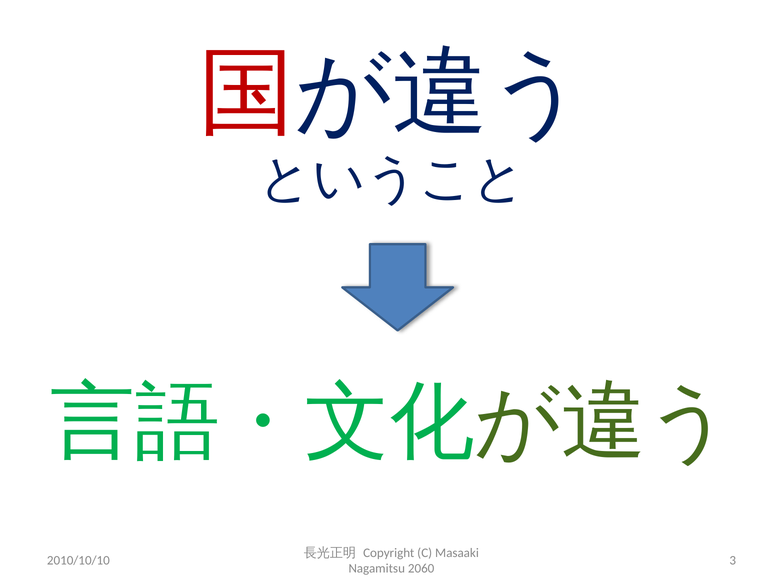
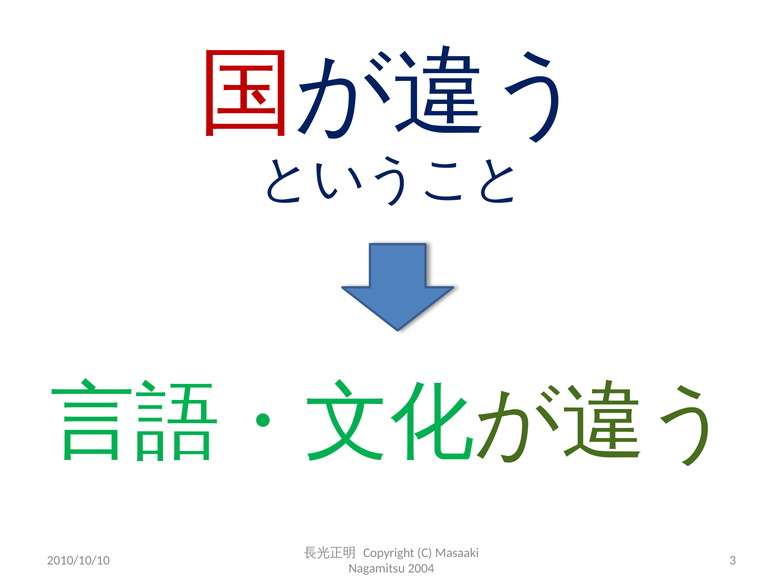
2060: 2060 -> 2004
